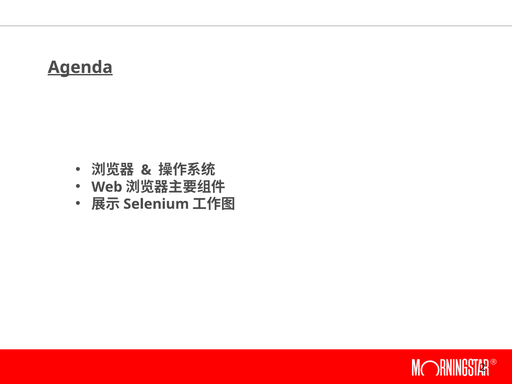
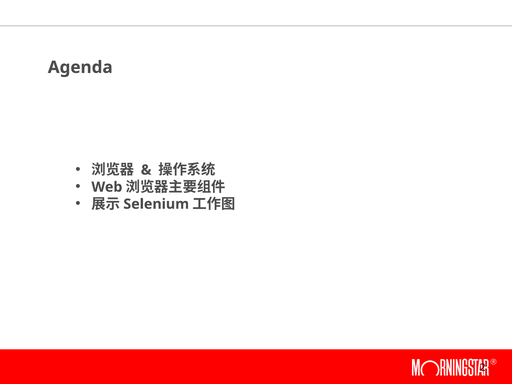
Agenda underline: present -> none
